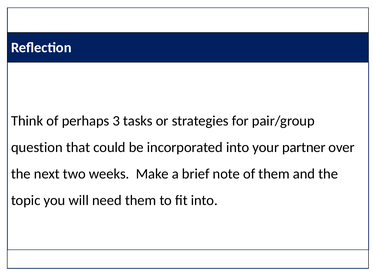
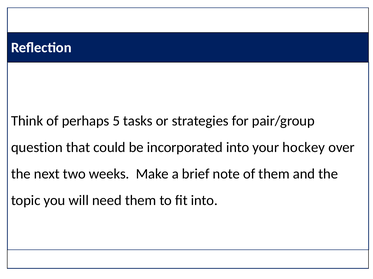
3: 3 -> 5
partner: partner -> hockey
